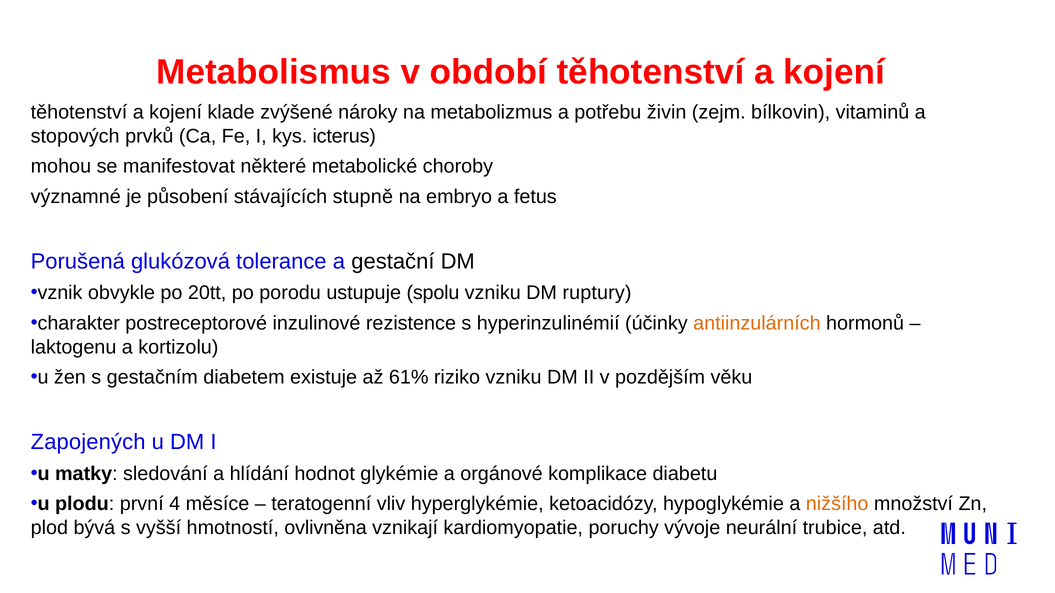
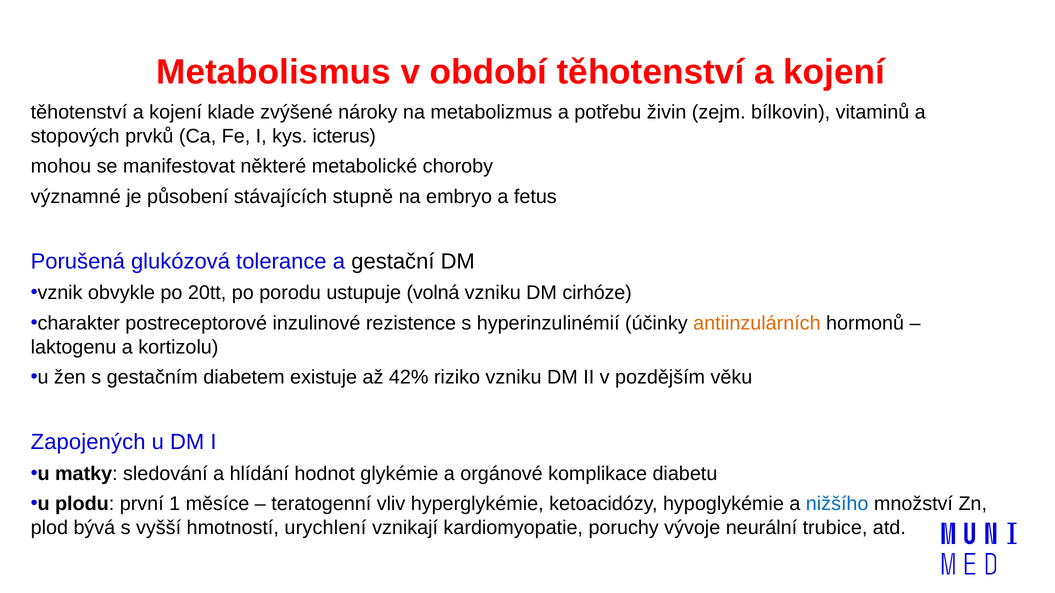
spolu: spolu -> volná
ruptury: ruptury -> cirhóze
61%: 61% -> 42%
4: 4 -> 1
nižšího colour: orange -> blue
ovlivněna: ovlivněna -> urychlení
